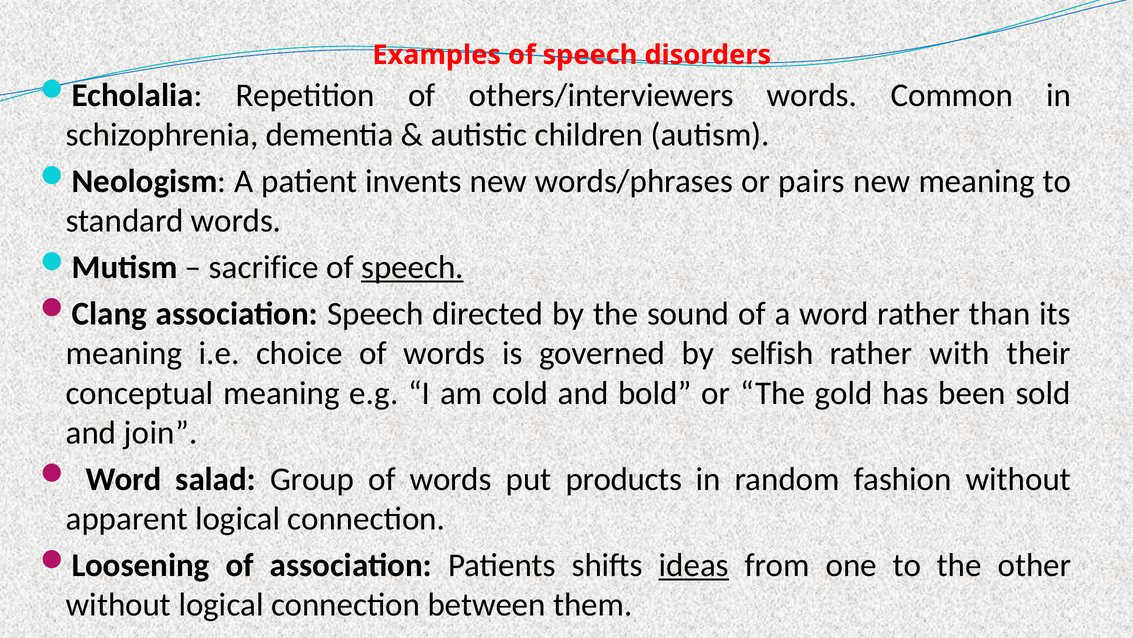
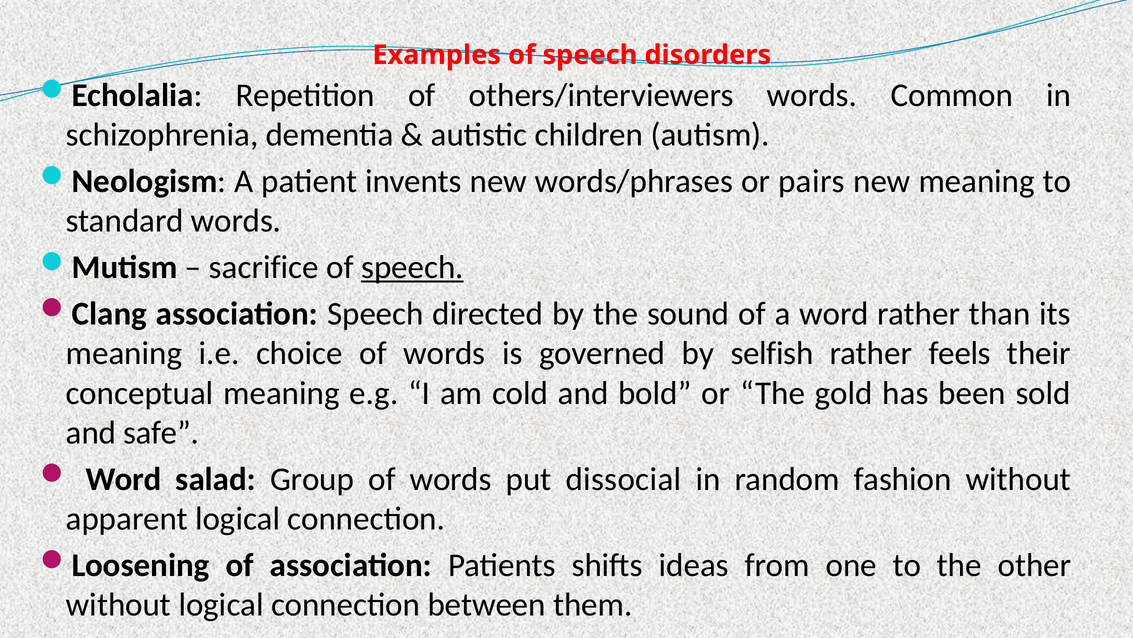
with: with -> feels
join: join -> safe
products: products -> dissocial
ideas underline: present -> none
